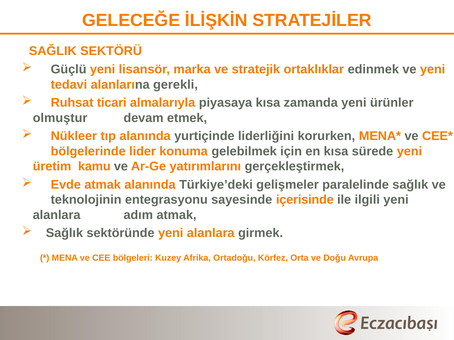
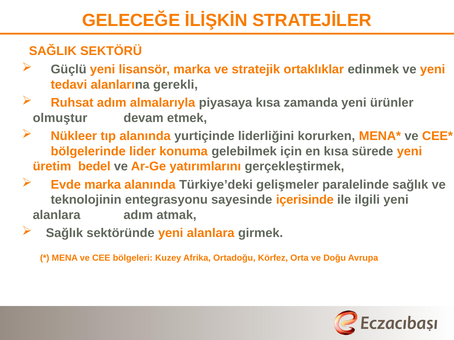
Ruhsat ticari: ticari -> adım
kamu: kamu -> bedel
Evde atmak: atmak -> marka
